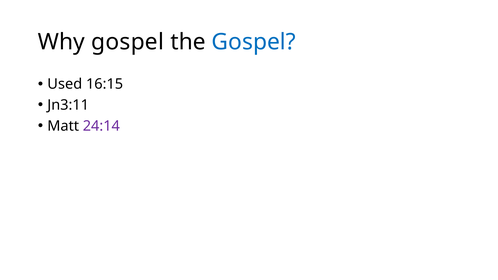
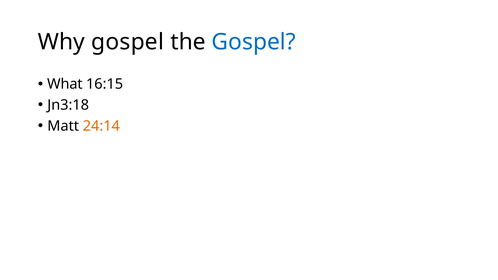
Used: Used -> What
Jn3:11: Jn3:11 -> Jn3:18
24:14 colour: purple -> orange
